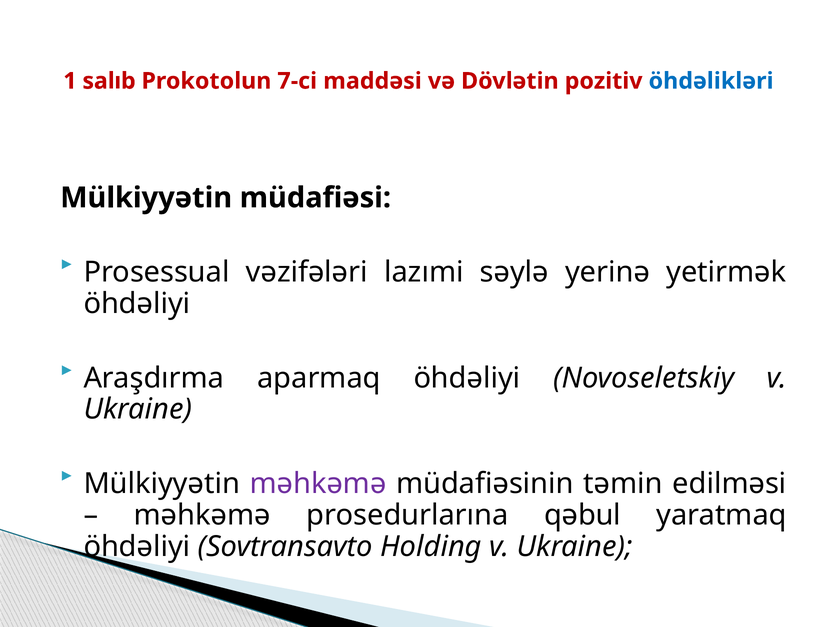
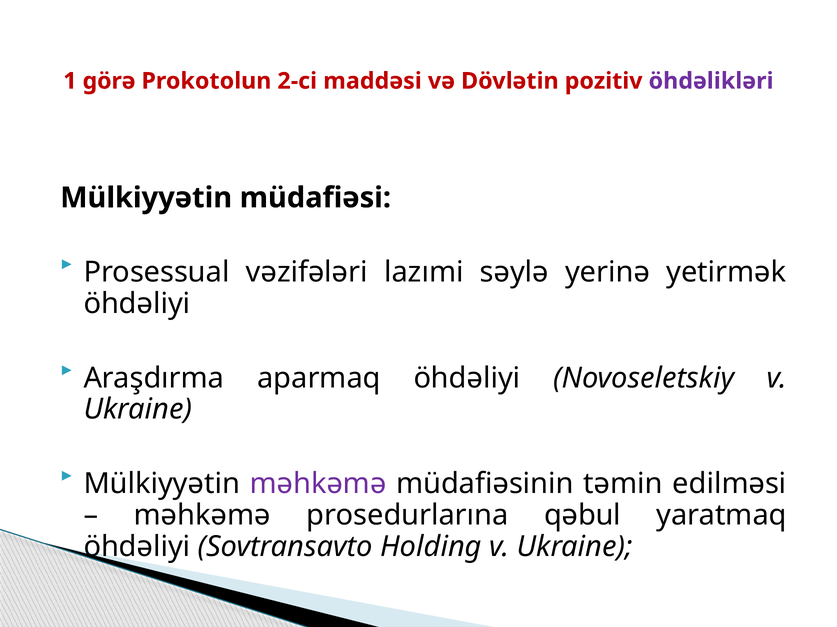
salıb: salıb -> görə
7-ci: 7-ci -> 2-ci
öhdəlikləri colour: blue -> purple
